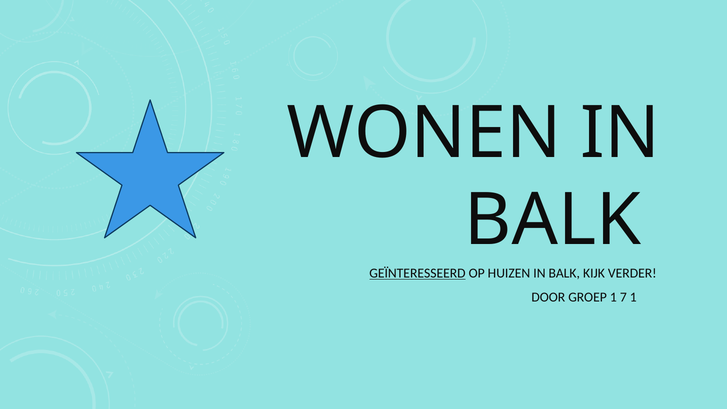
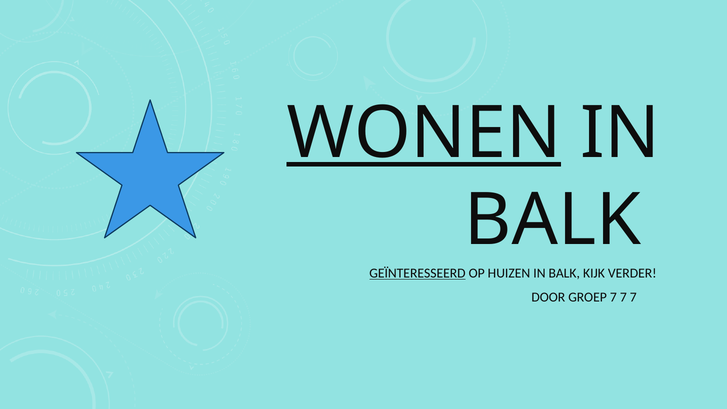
WONEN underline: none -> present
GROEP 1: 1 -> 7
1 at (633, 297): 1 -> 7
